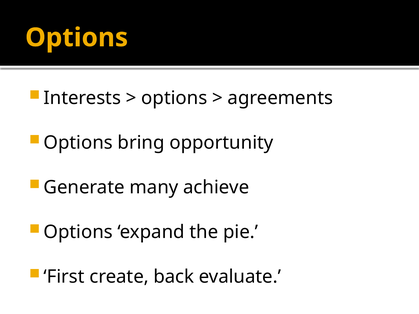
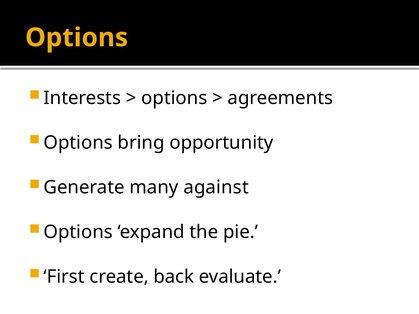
achieve: achieve -> against
